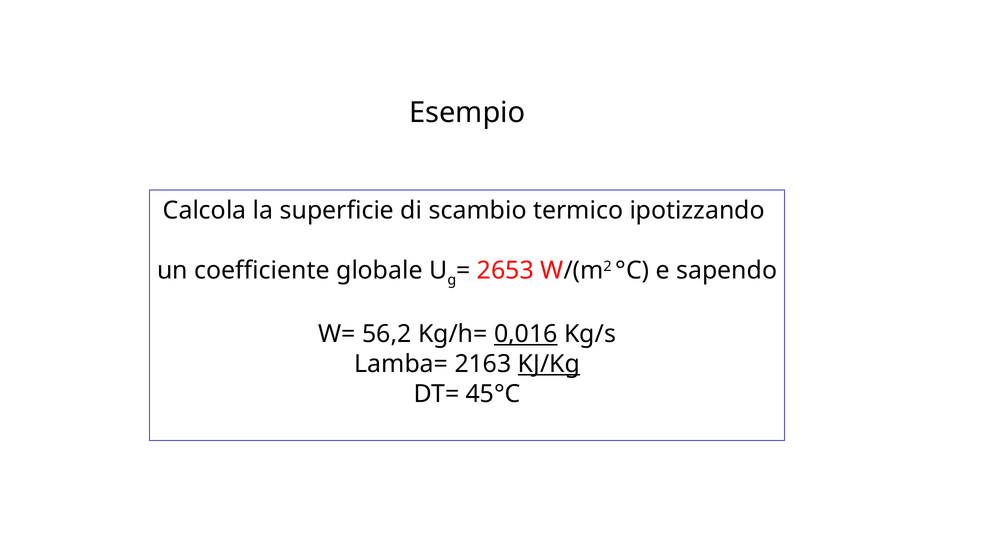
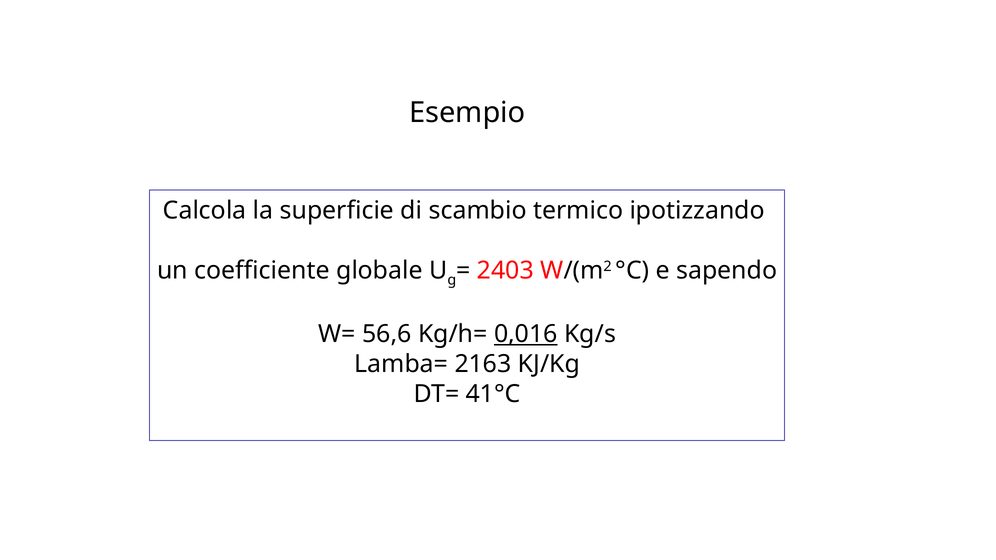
2653: 2653 -> 2403
56,2: 56,2 -> 56,6
KJ/Kg underline: present -> none
45°C: 45°C -> 41°C
